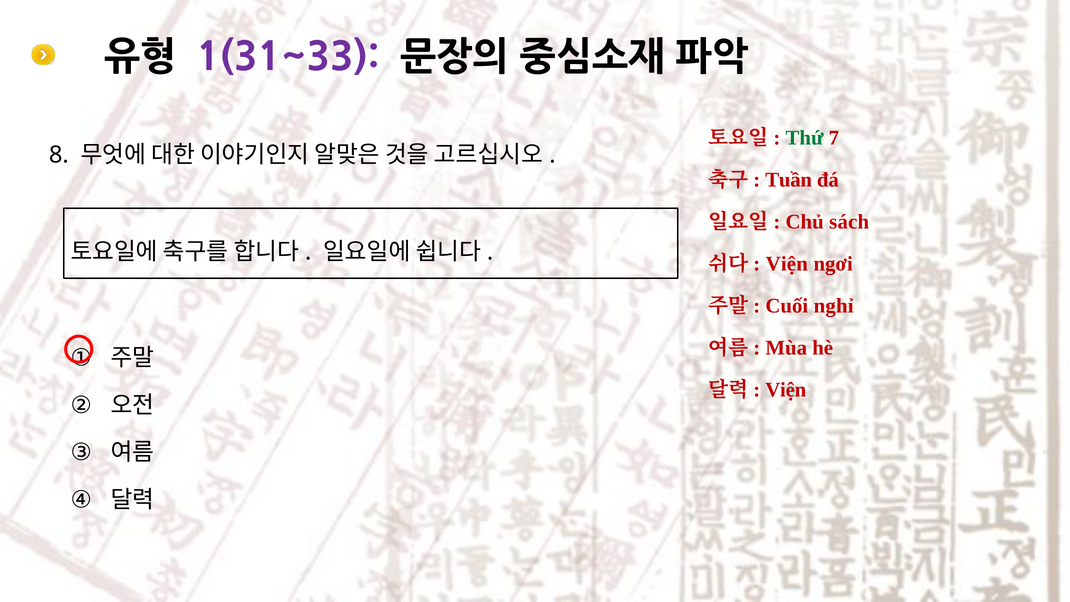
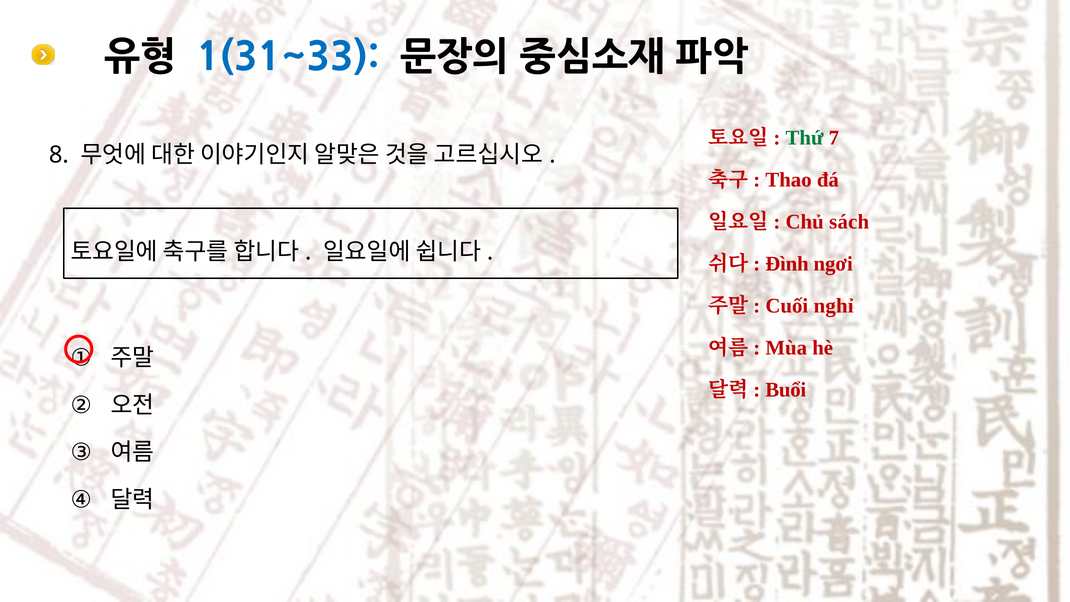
1(31~33 colour: purple -> blue
Tuần: Tuần -> Thao
Viện at (787, 264): Viện -> Đình
Viện at (786, 390): Viện -> Buổi
